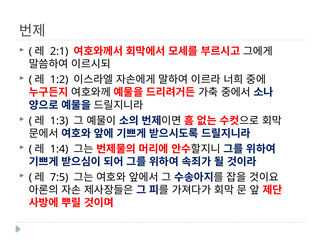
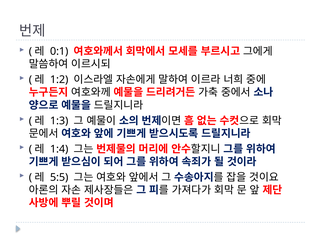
2:1: 2:1 -> 0:1
7:5: 7:5 -> 5:5
